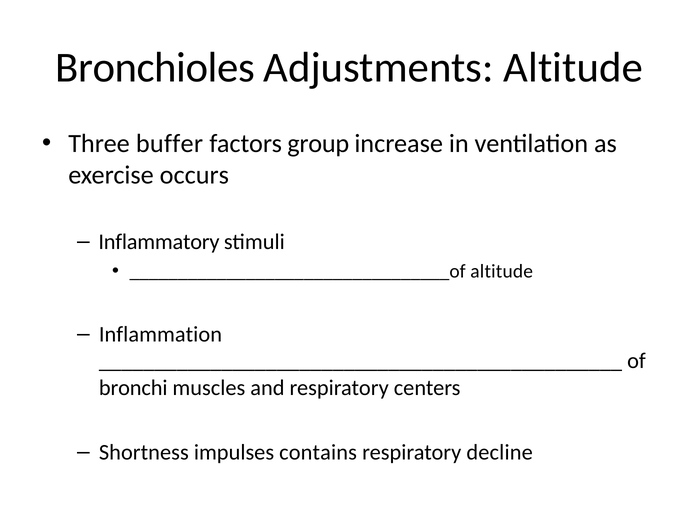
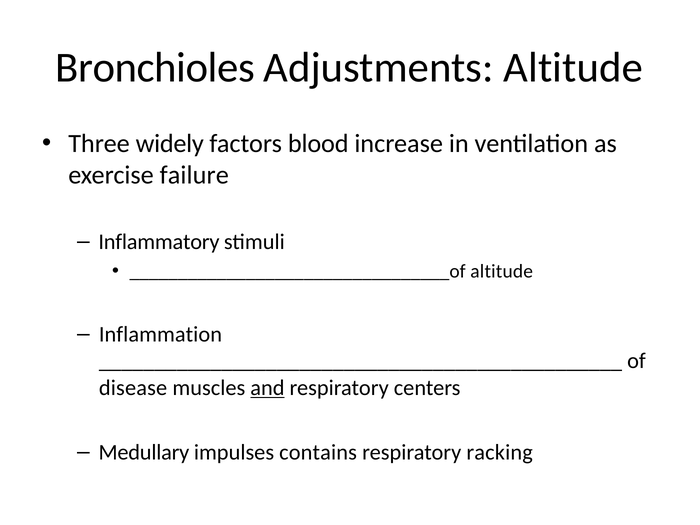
buffer: buffer -> widely
group: group -> blood
occurs: occurs -> failure
bronchi: bronchi -> disease
and underline: none -> present
Shortness: Shortness -> Medullary
decline: decline -> racking
